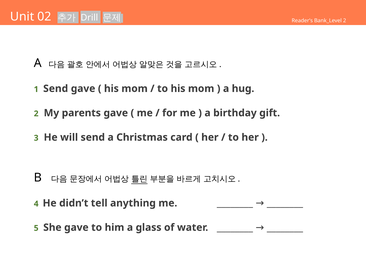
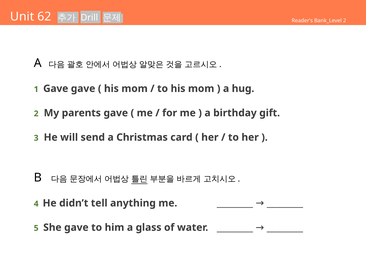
02: 02 -> 62
1 Send: Send -> Gave
